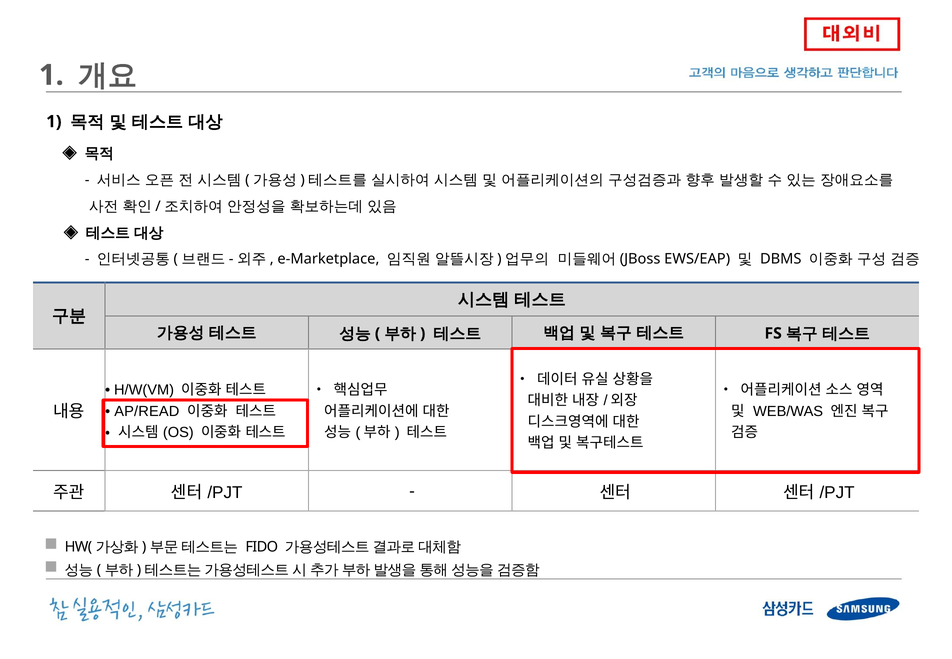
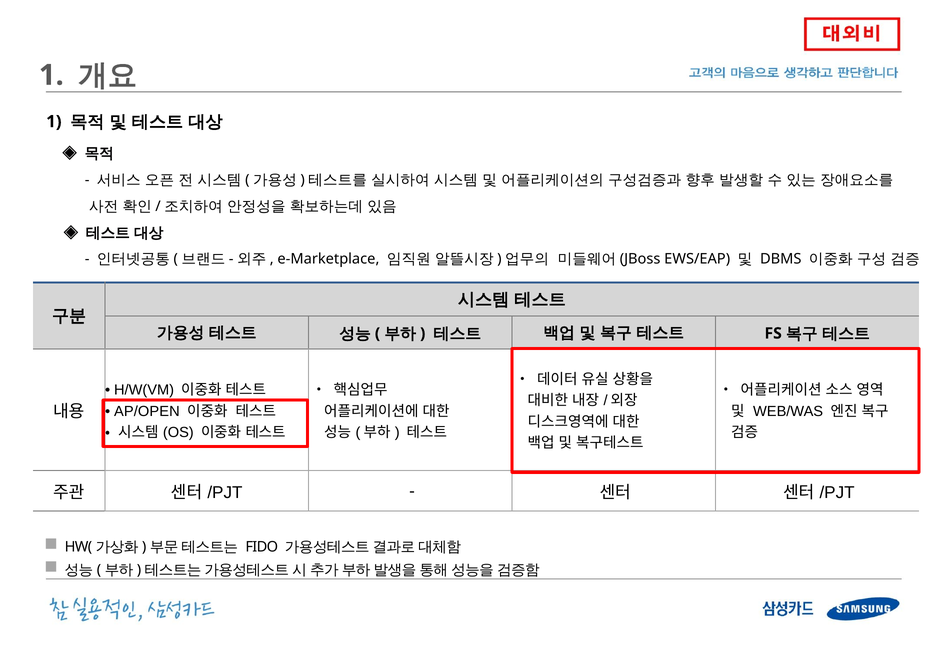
AP/READ: AP/READ -> AP/OPEN
